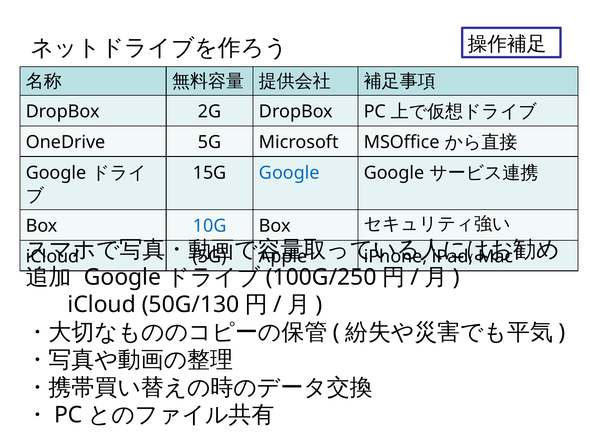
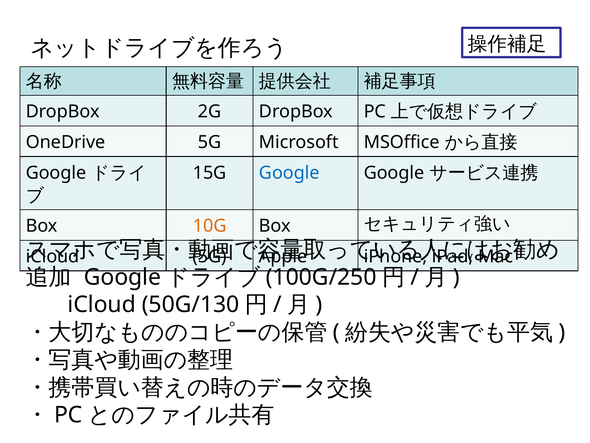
10G colour: blue -> orange
